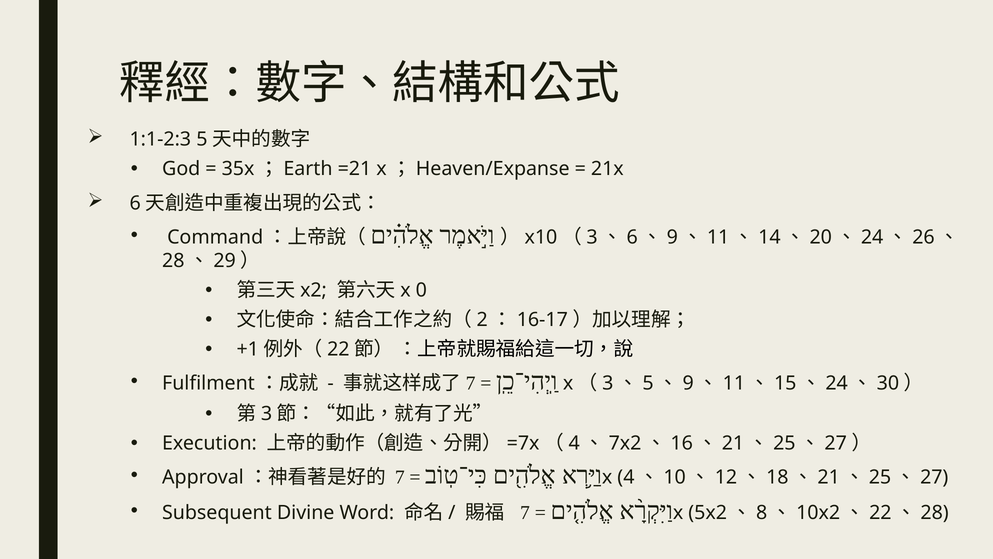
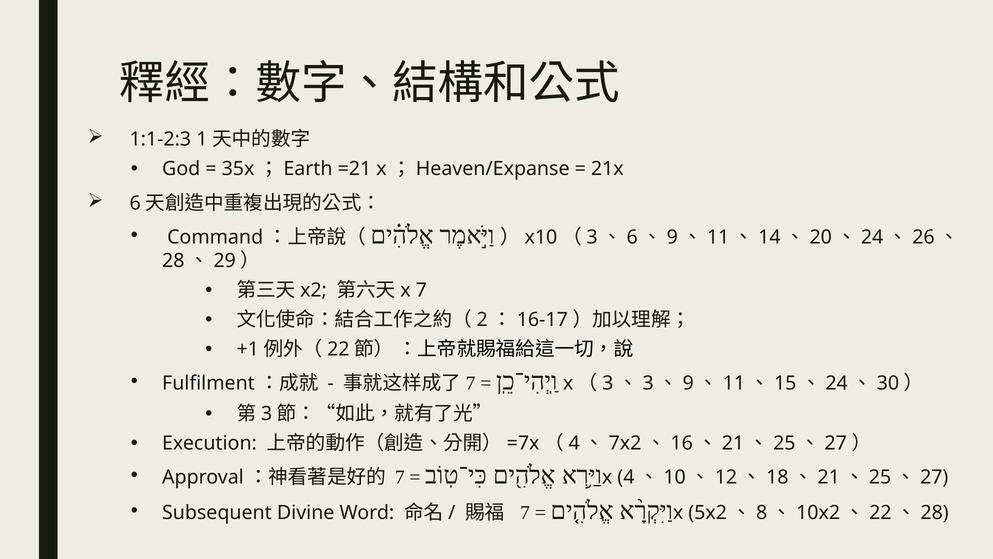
1:1-2:3 5: 5 -> 1
0 at (421, 290): 0 -> 7
5 at (648, 383): 5 -> 3
